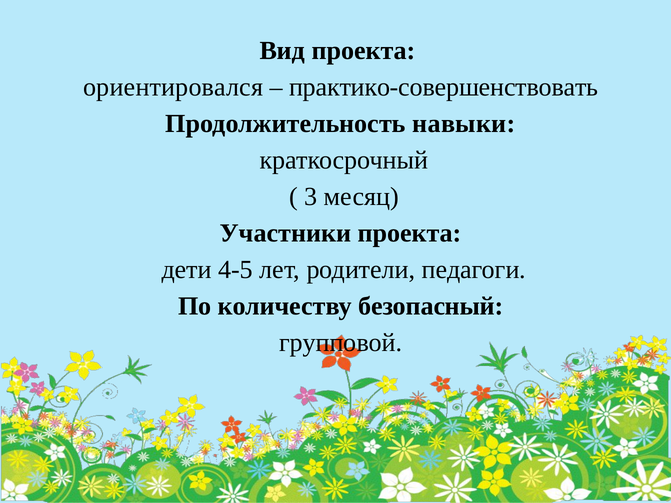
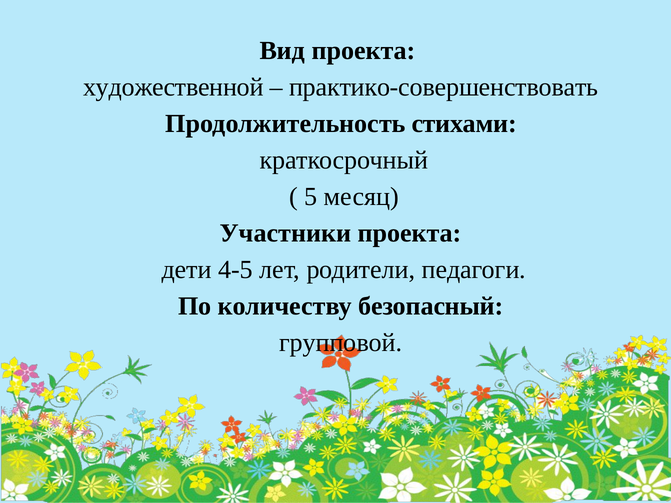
ориентировался: ориентировался -> художественной
навыки: навыки -> стихами
3: 3 -> 5
